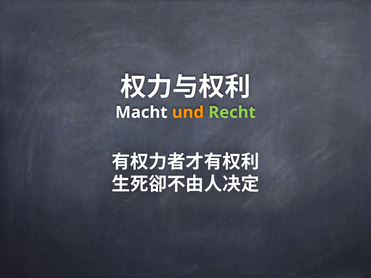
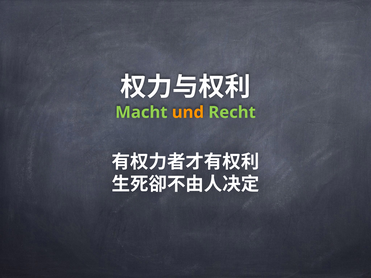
Macht colour: white -> light green
